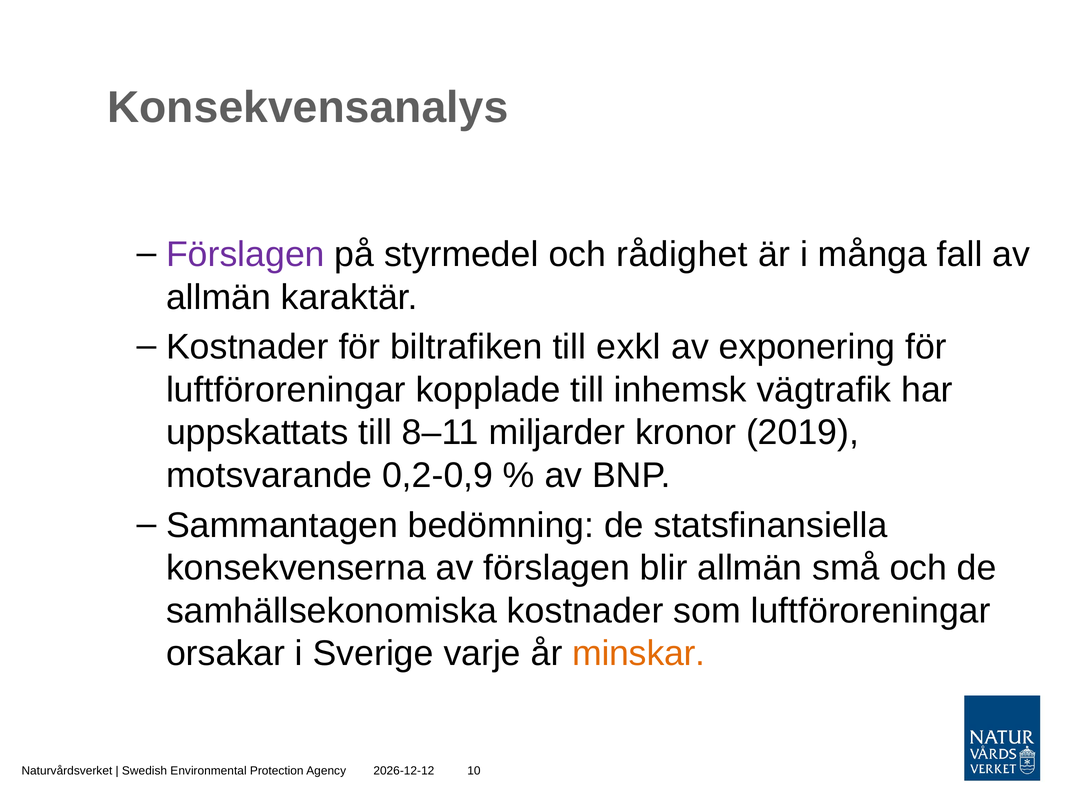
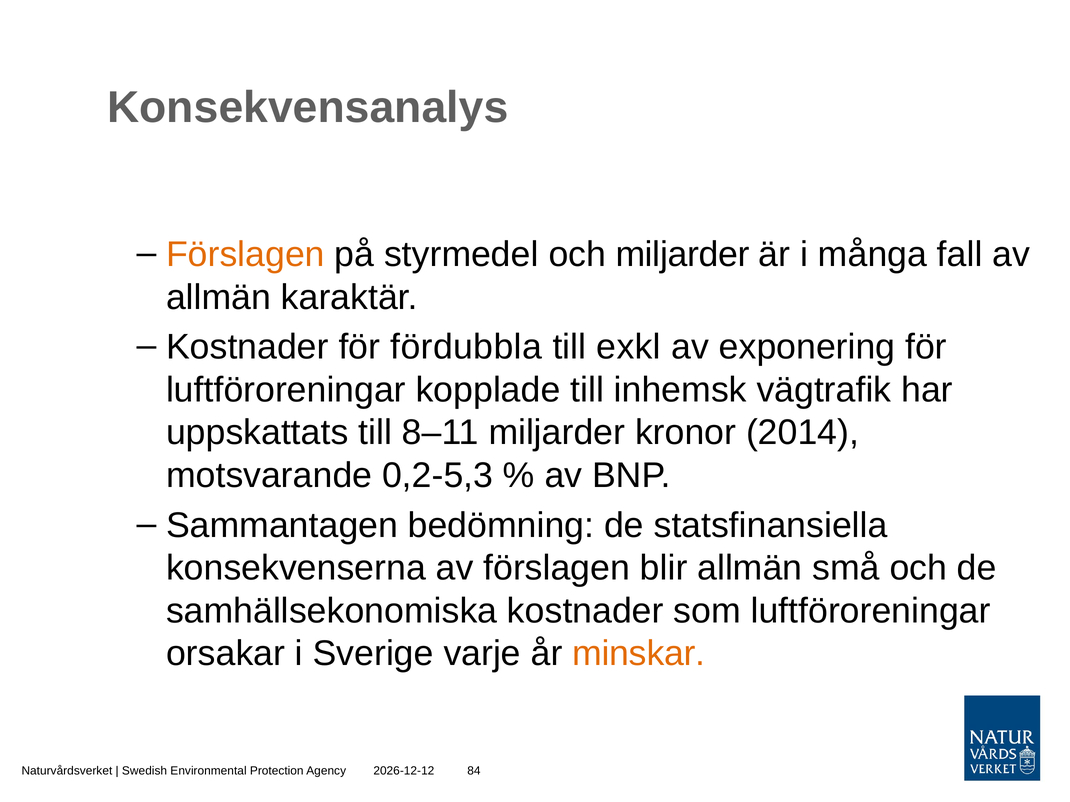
Förslagen at (245, 255) colour: purple -> orange
och rådighet: rådighet -> miljarder
biltrafiken: biltrafiken -> fördubbla
2019: 2019 -> 2014
0,2-0,9: 0,2-0,9 -> 0,2-5,3
10: 10 -> 84
